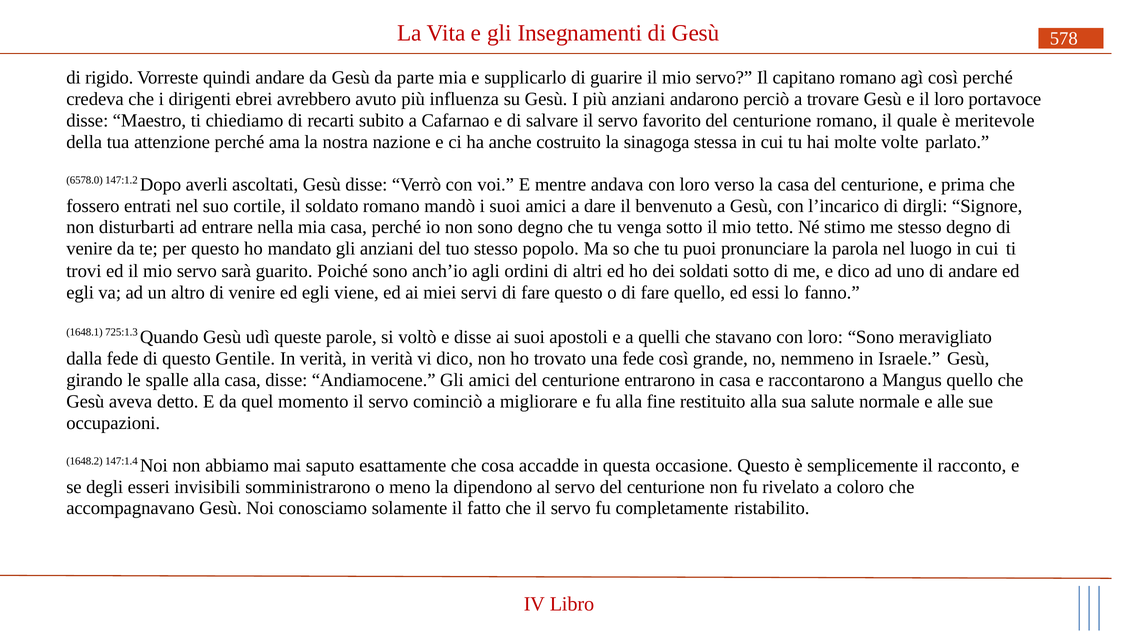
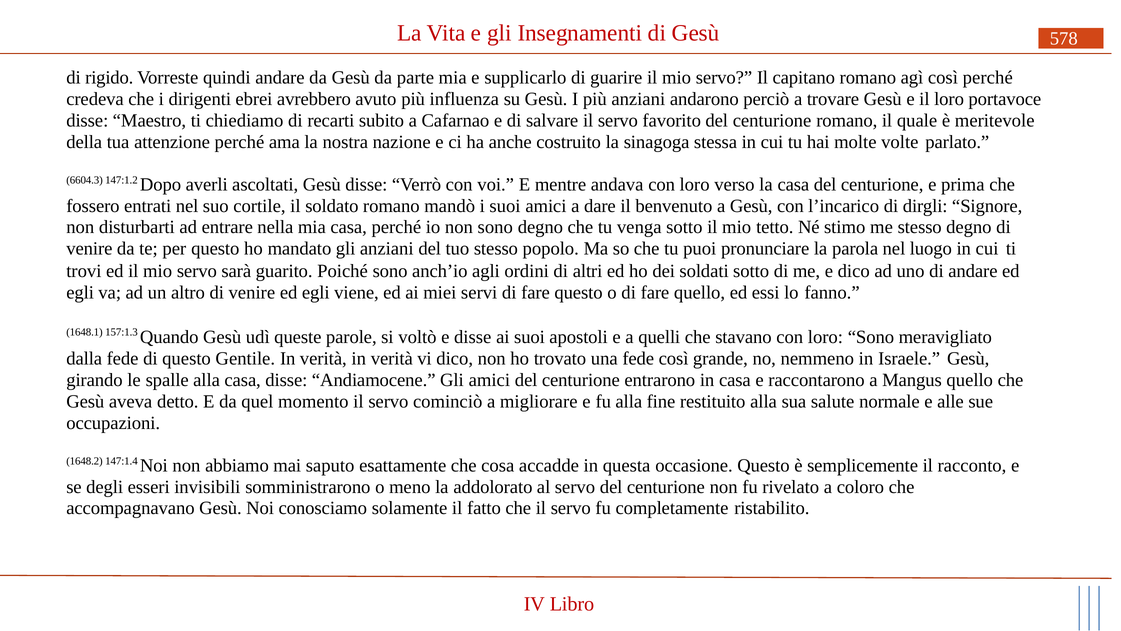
6578.0: 6578.0 -> 6604.3
725:1.3: 725:1.3 -> 157:1.3
dipendono: dipendono -> addolorato
